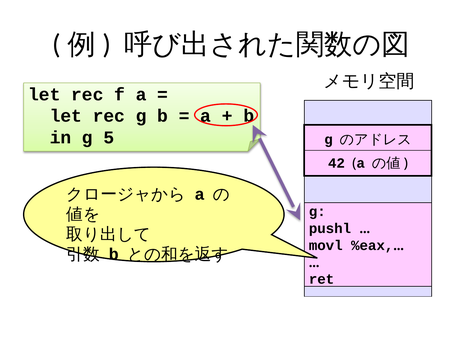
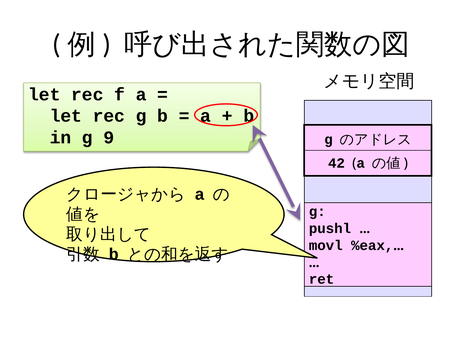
5: 5 -> 9
